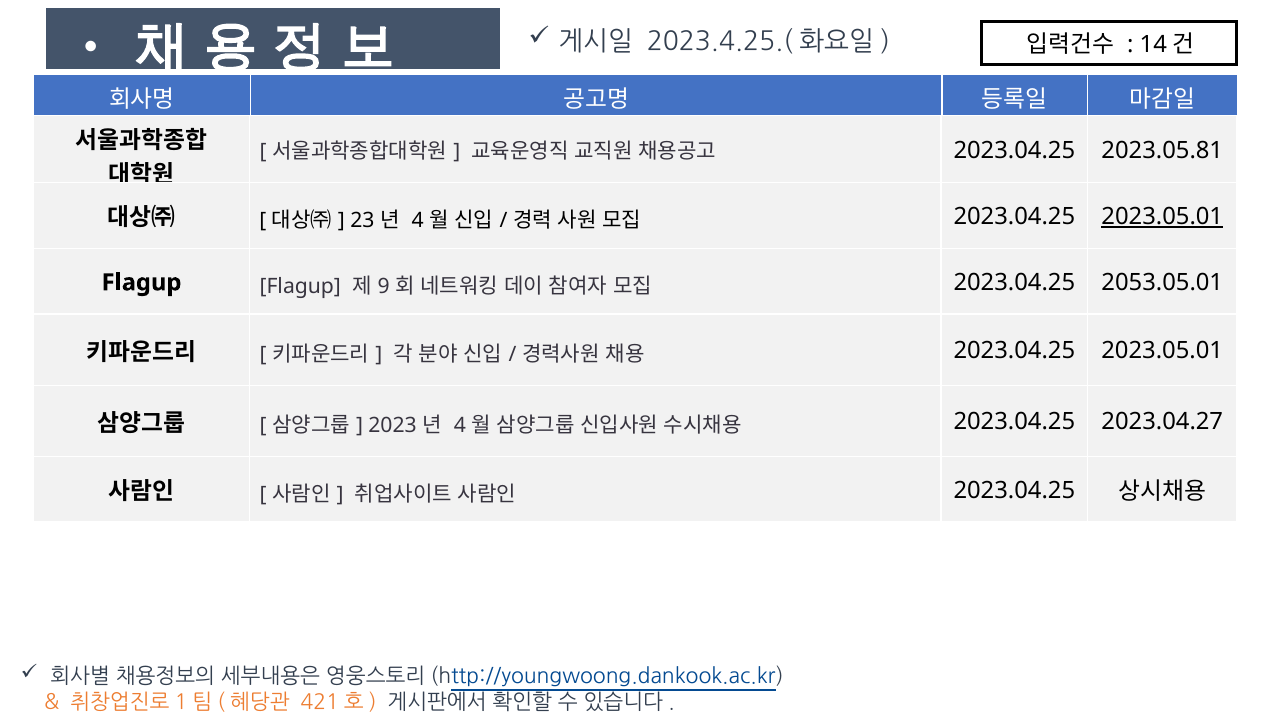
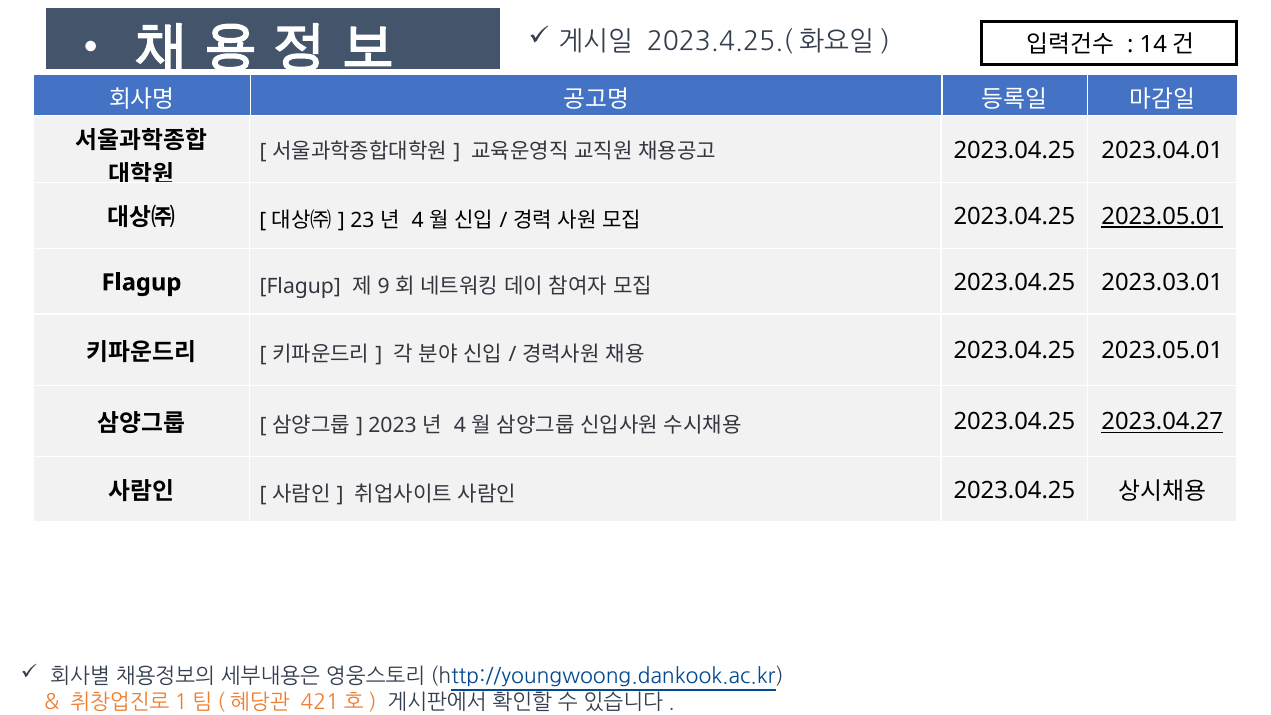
2023.05.81: 2023.05.81 -> 2023.04.01
2053.05.01: 2053.05.01 -> 2023.03.01
2023.04.27 underline: none -> present
